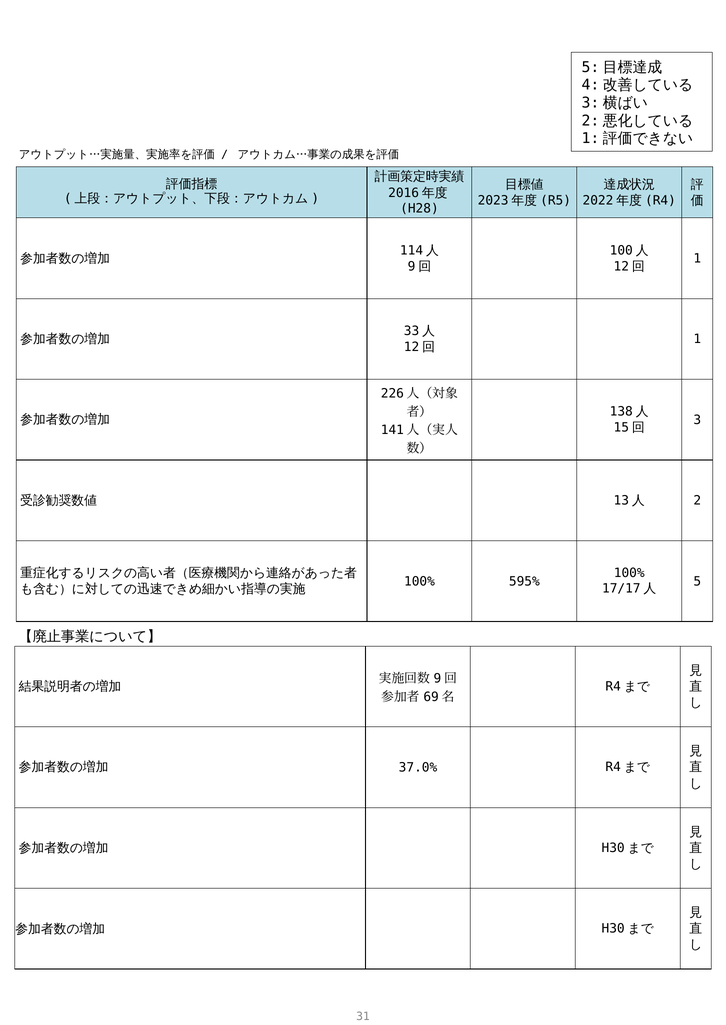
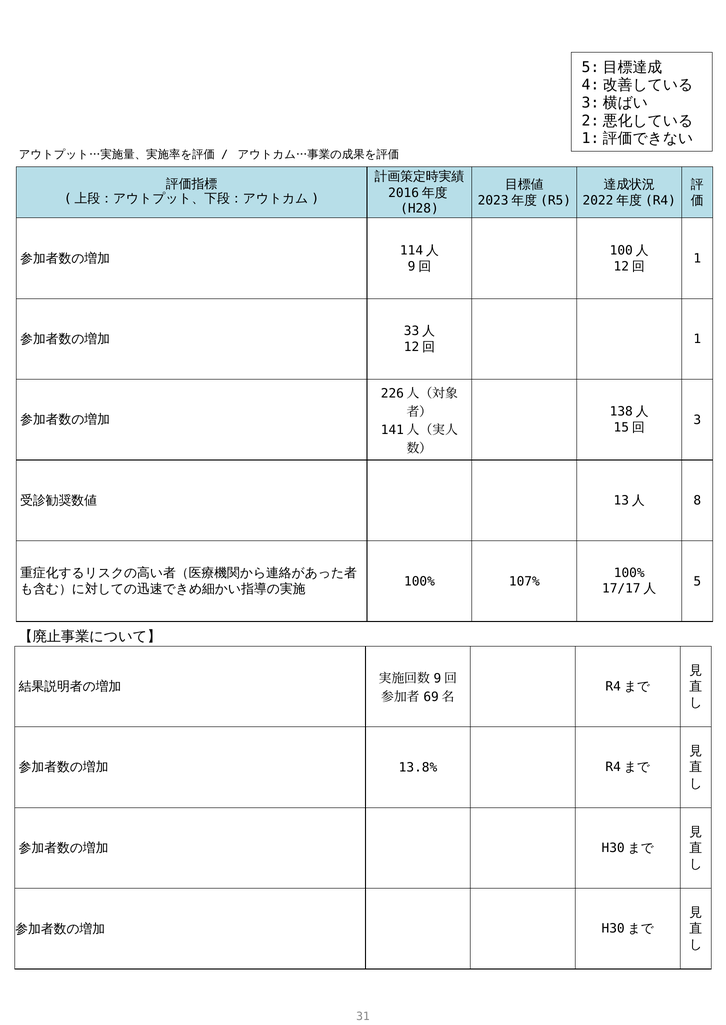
2: 2 -> 8
595%: 595% -> 107%
37.0%: 37.0% -> 13.8%
